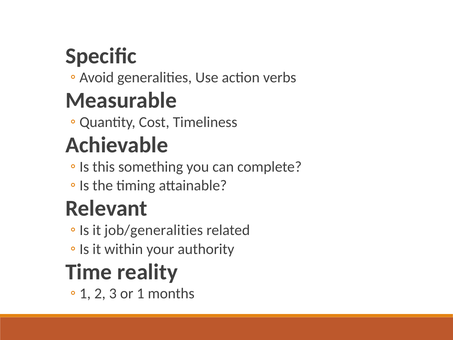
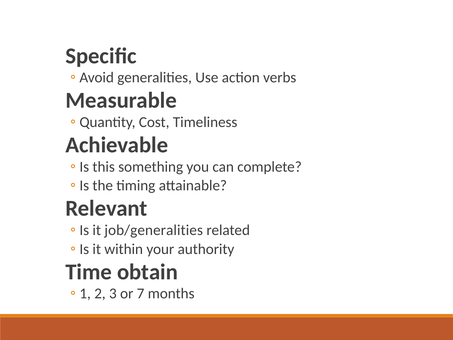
reality: reality -> obtain
1: 1 -> 7
